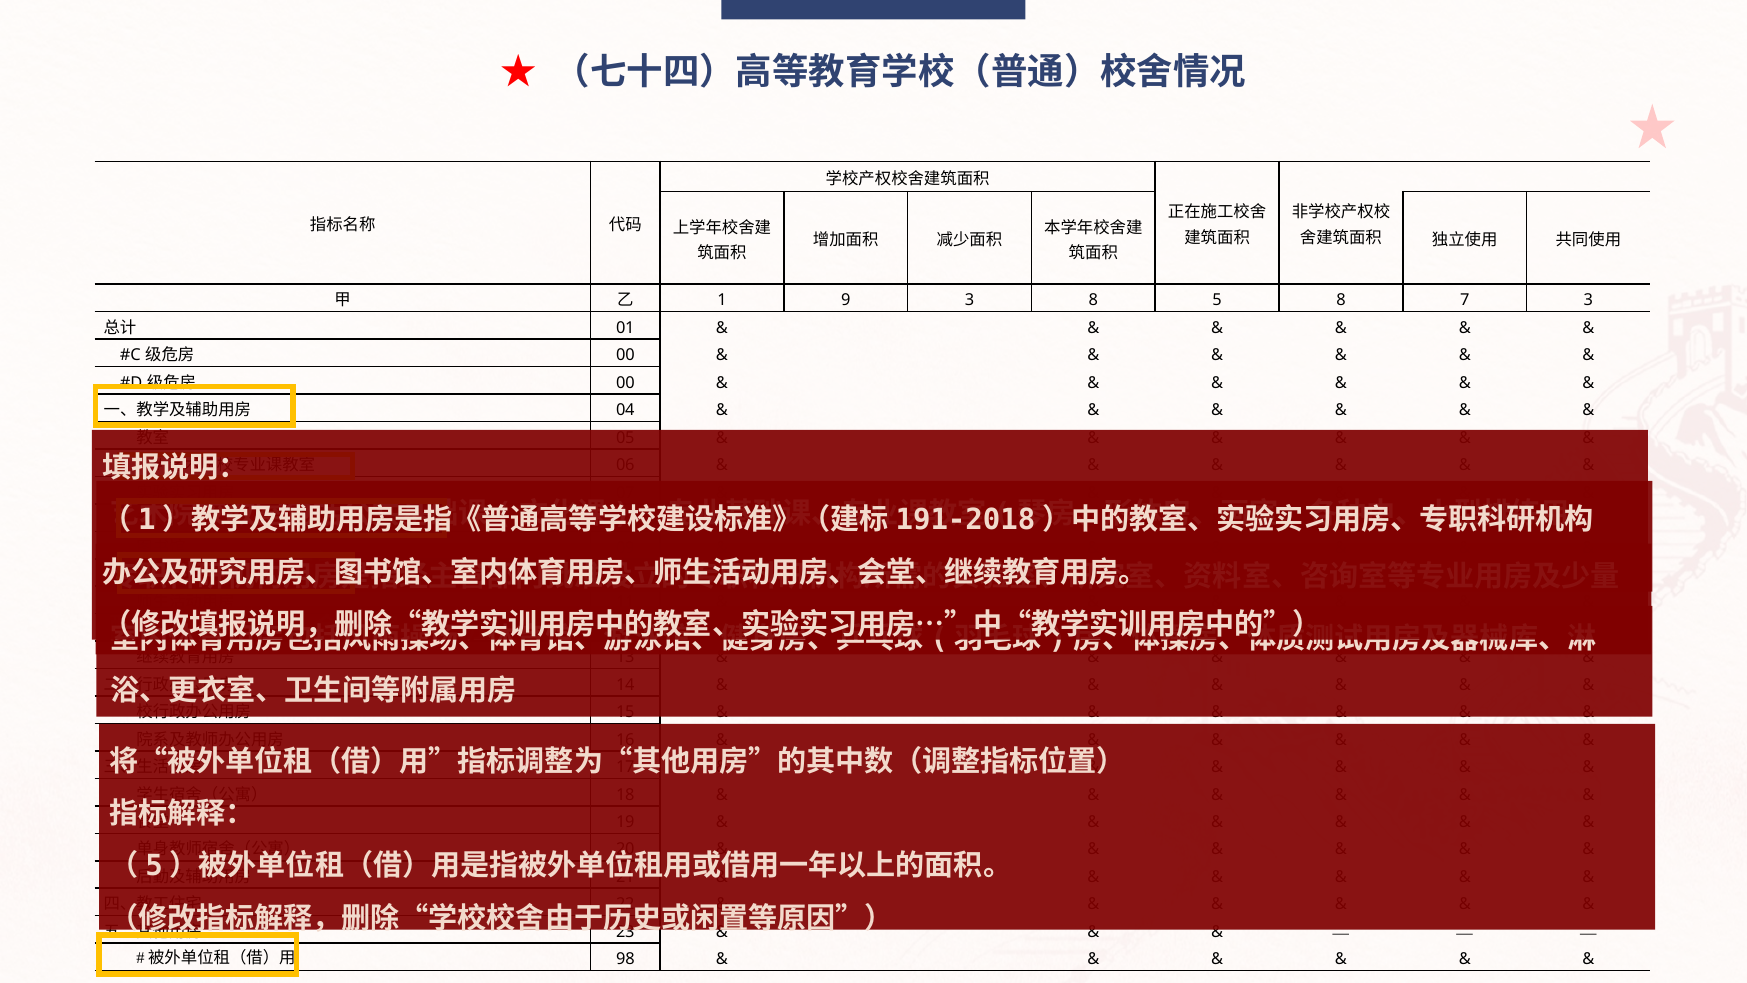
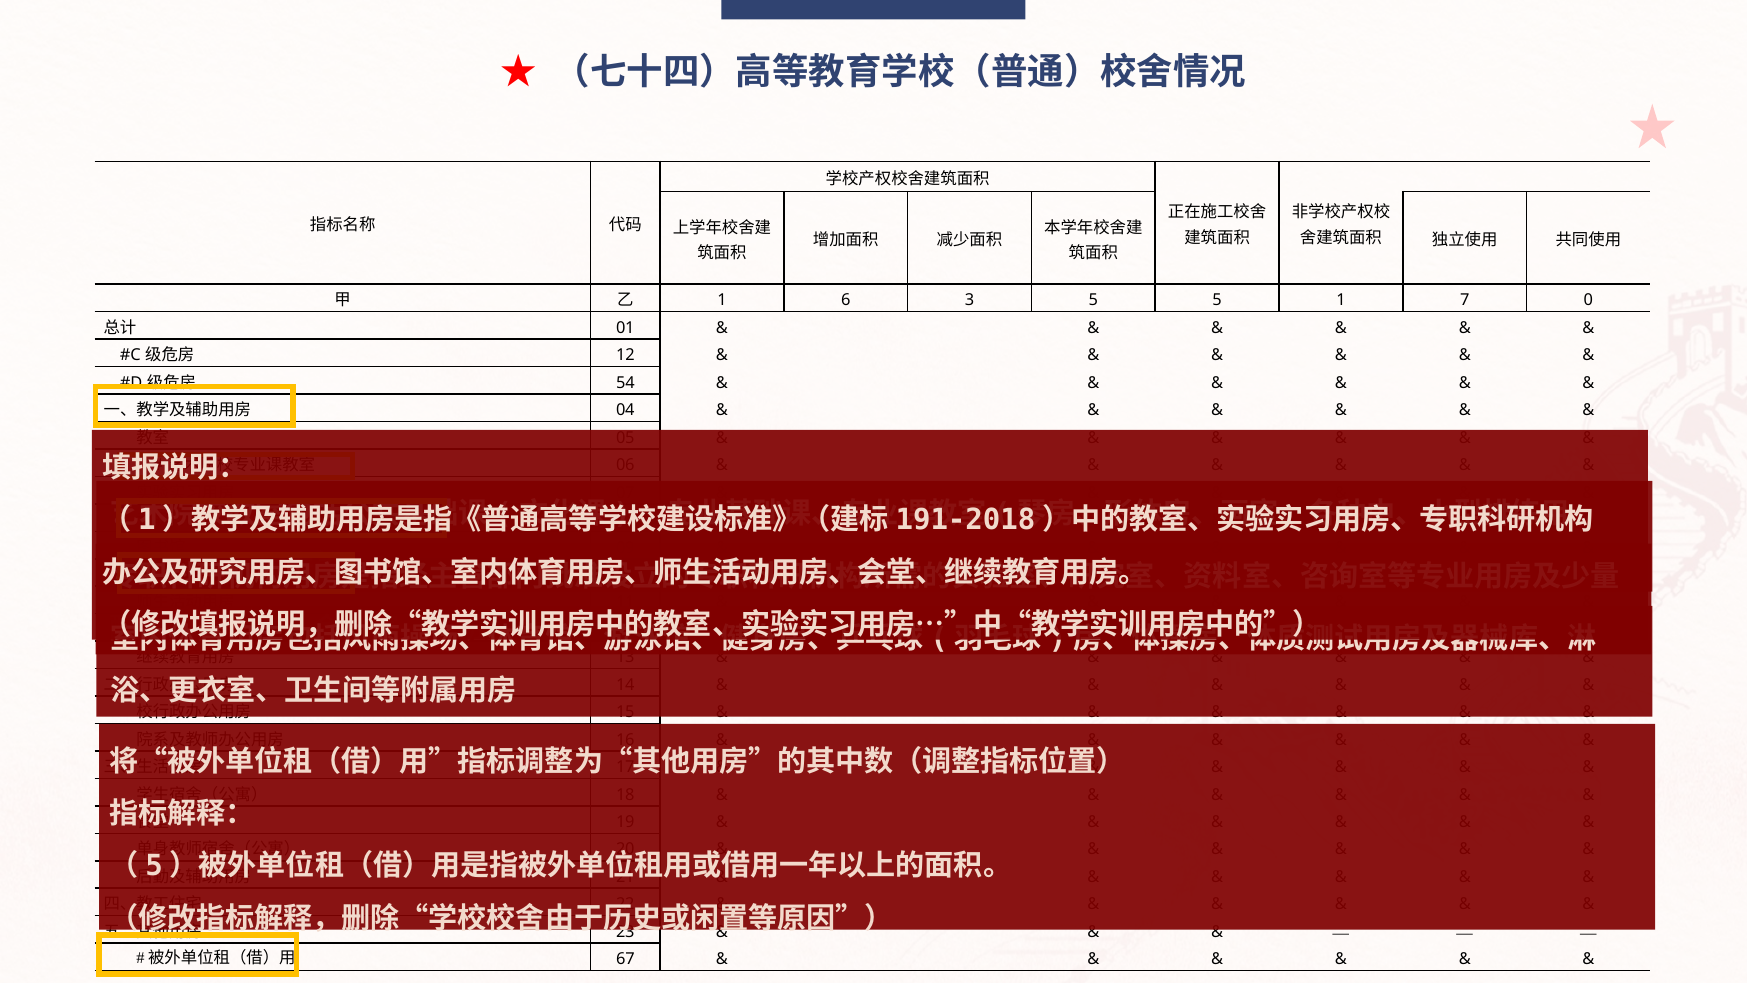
9: 9 -> 6
3 8: 8 -> 5
5 8: 8 -> 1
7 3: 3 -> 0
00 at (625, 355): 00 -> 12
00 at (625, 383): 00 -> 54
98: 98 -> 67
